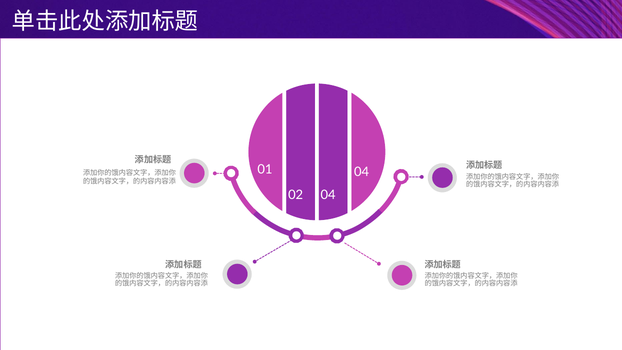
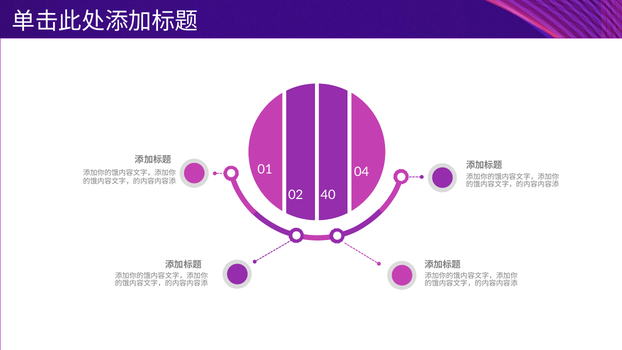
02 04: 04 -> 40
